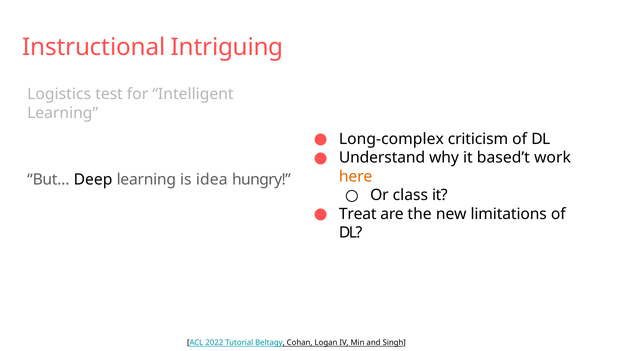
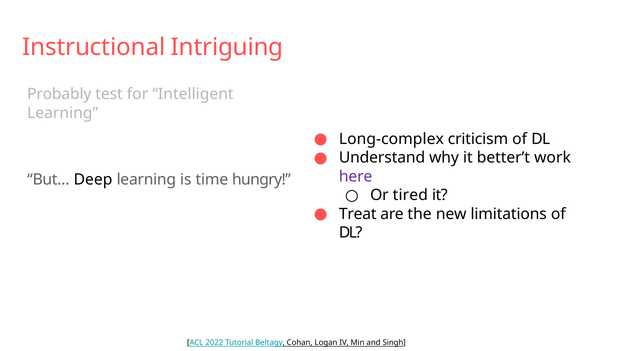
Logistics: Logistics -> Probably
based’t: based’t -> better’t
here colour: orange -> purple
idea: idea -> time
class: class -> tired
